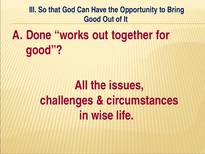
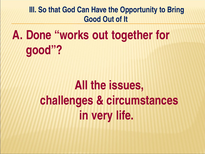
wise: wise -> very
